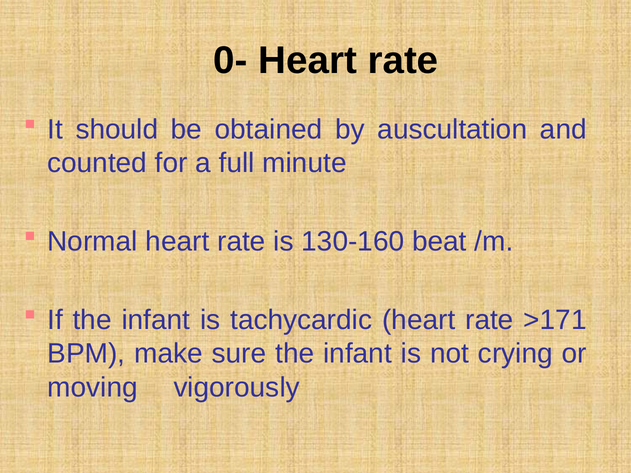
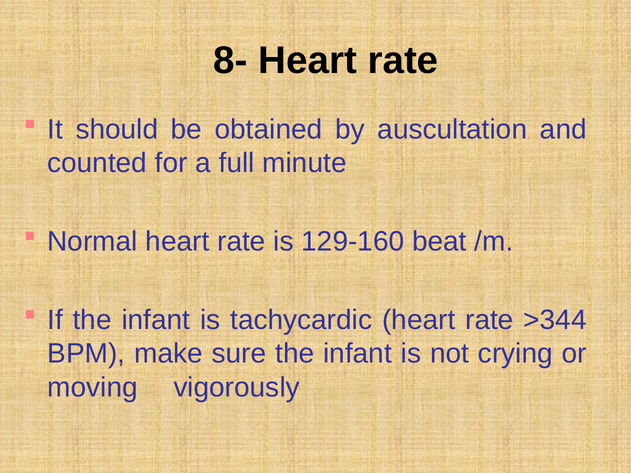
0-: 0- -> 8-
130-160: 130-160 -> 129-160
>171: >171 -> >344
